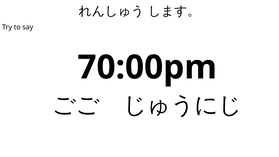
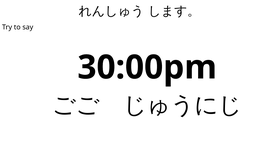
70:00pm: 70:00pm -> 30:00pm
